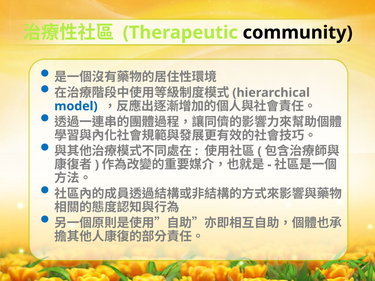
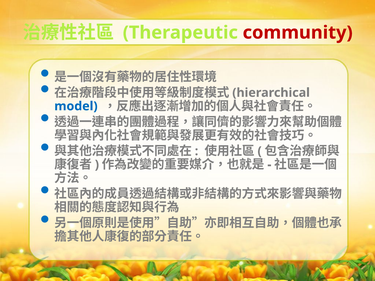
community colour: black -> red
